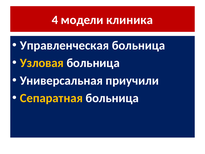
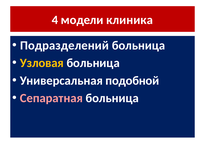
Управленческая: Управленческая -> Подразделений
приучили: приучили -> подобной
Сепаратная colour: yellow -> pink
